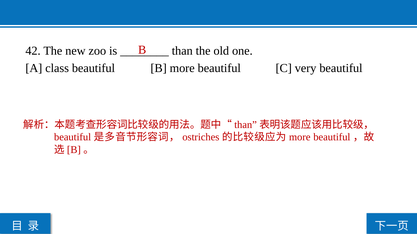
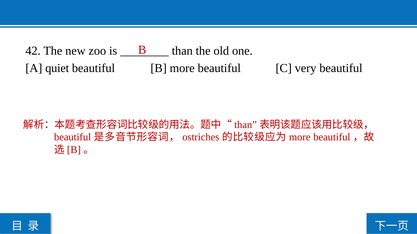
class: class -> quiet
